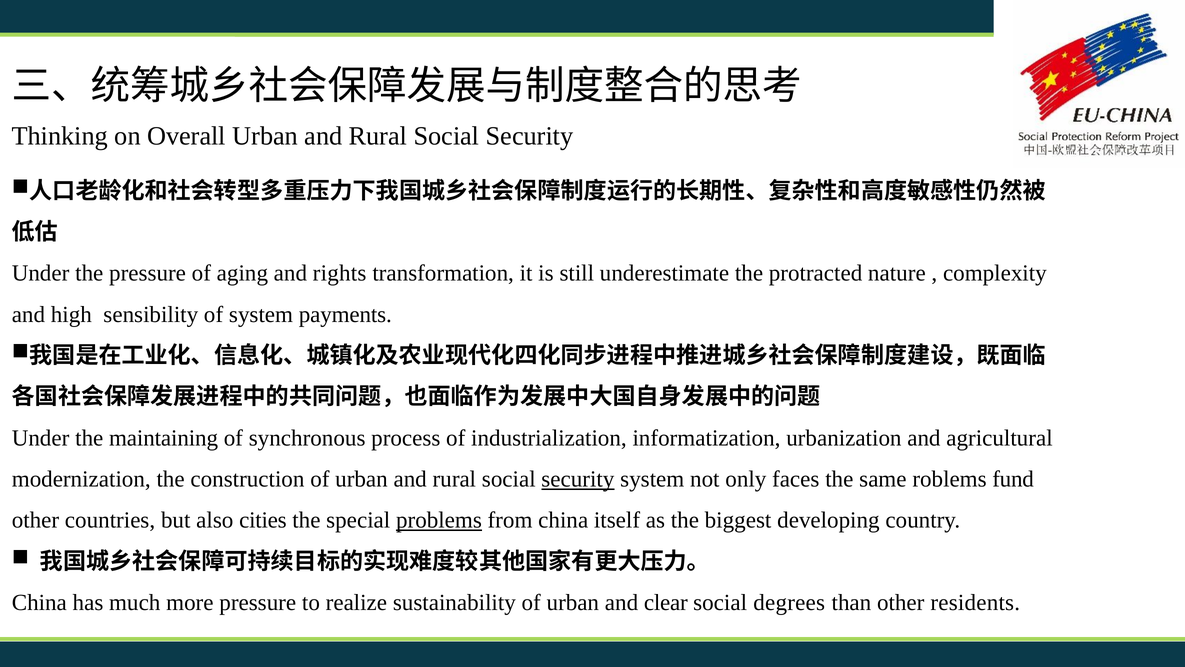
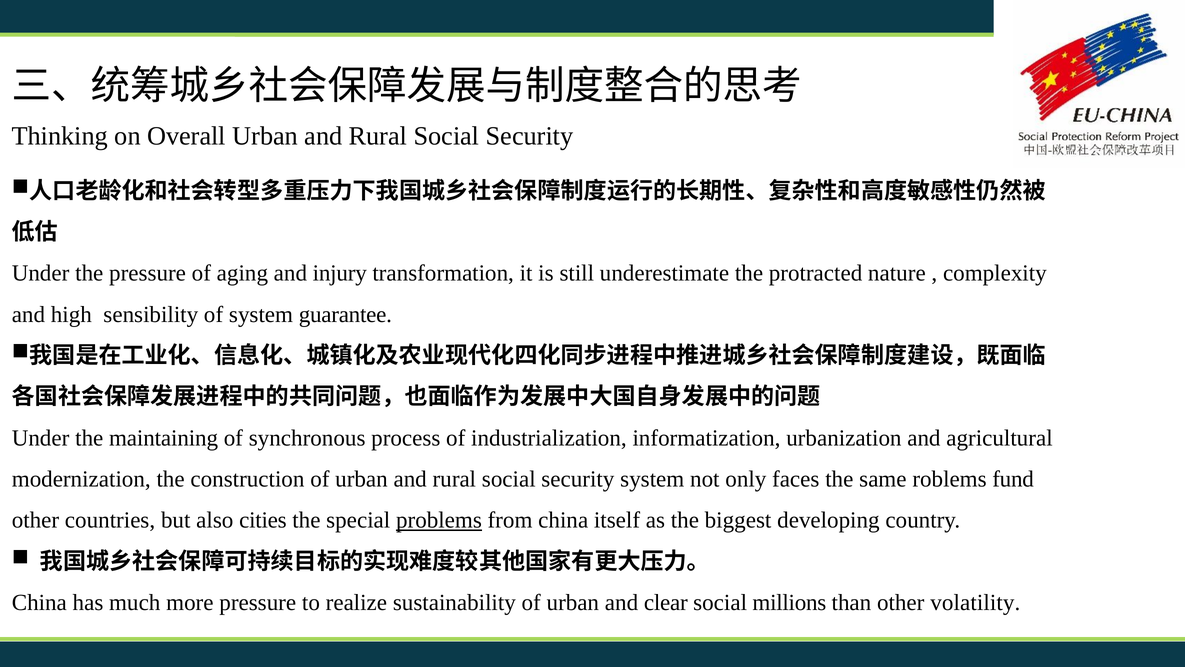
rights: rights -> injury
payments: payments -> guarantee
security at (578, 479) underline: present -> none
degrees: degrees -> millions
residents: residents -> volatility
